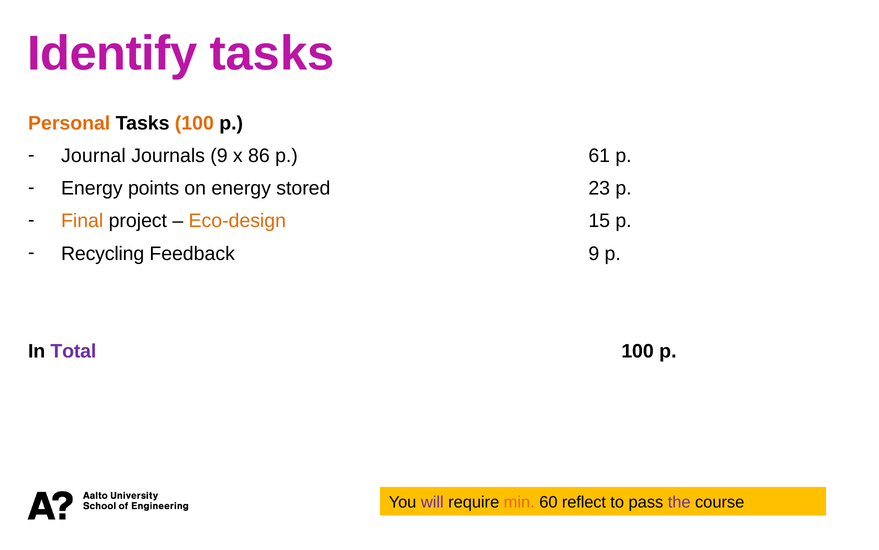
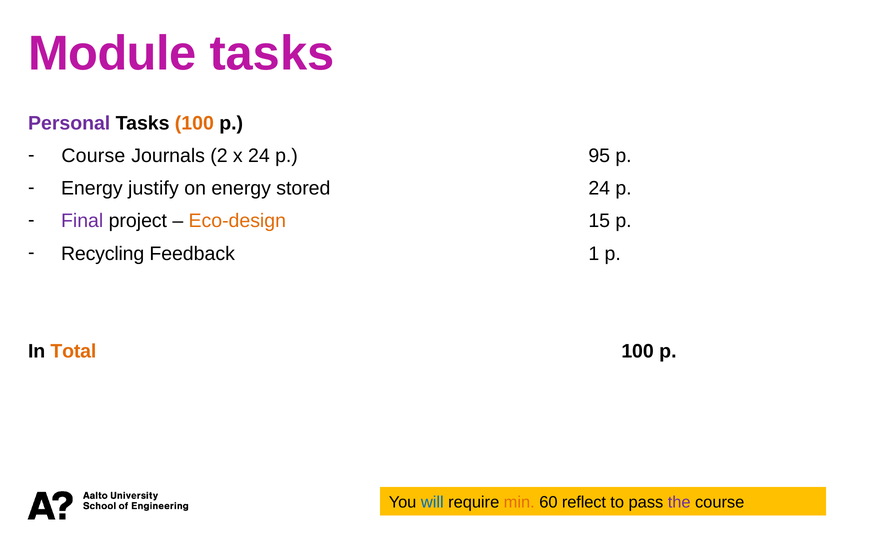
Identify: Identify -> Module
Personal colour: orange -> purple
Journal at (93, 156): Journal -> Course
Journals 9: 9 -> 2
x 86: 86 -> 24
61: 61 -> 95
points: points -> justify
stored 23: 23 -> 24
Final colour: orange -> purple
Feedback 9: 9 -> 1
Total colour: purple -> orange
will colour: purple -> blue
